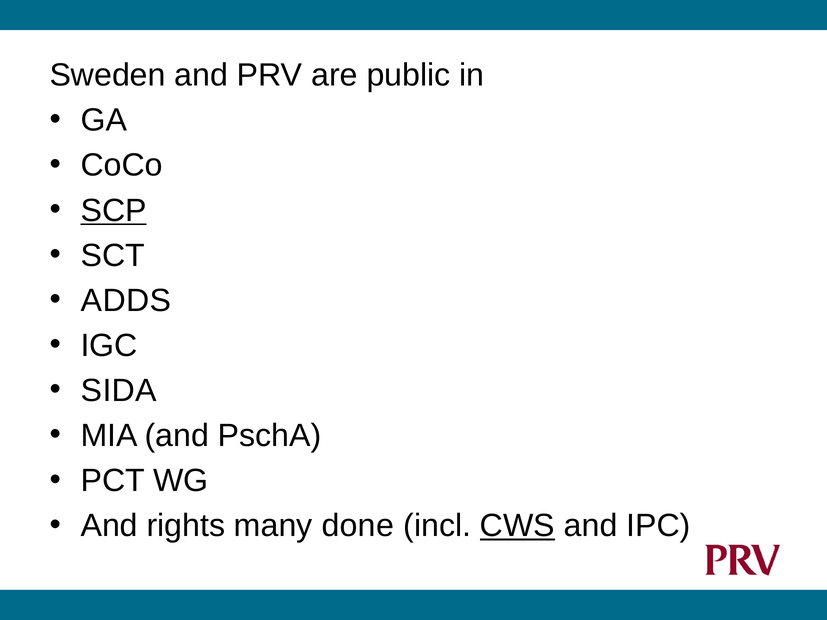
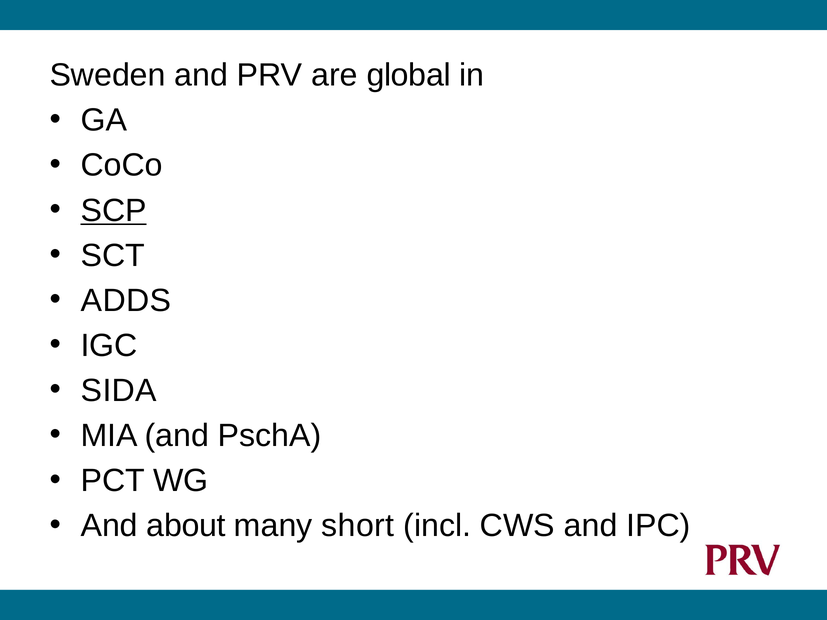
public: public -> global
rights: rights -> about
done: done -> short
CWS underline: present -> none
